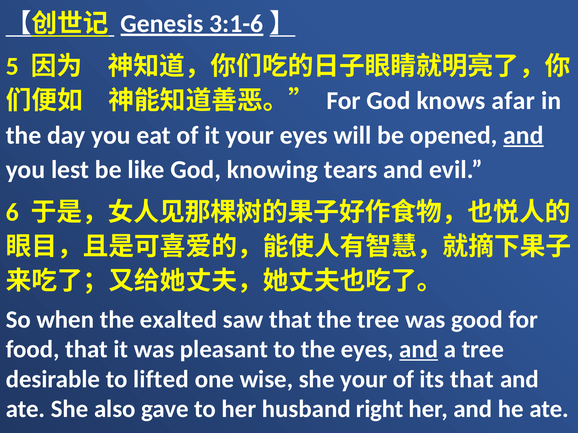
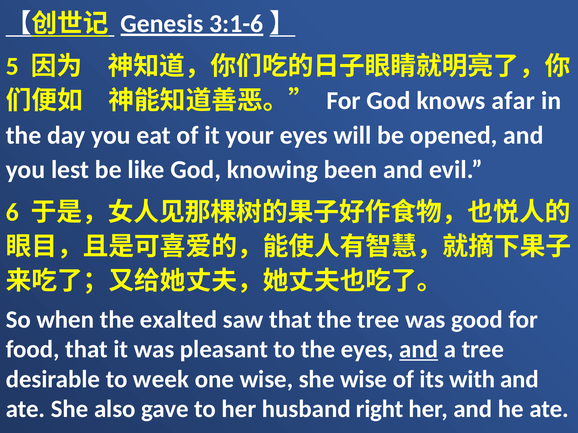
and at (523, 135) underline: present -> none
tears: tears -> been
lifted: lifted -> week
she your: your -> wise
its that: that -> with
